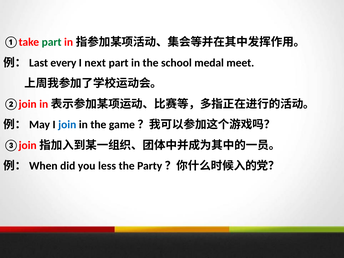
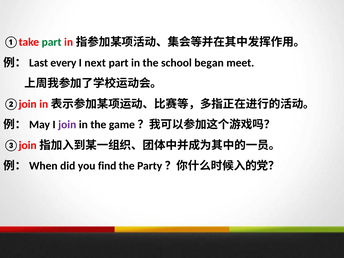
medal: medal -> began
join colour: blue -> purple
less: less -> find
